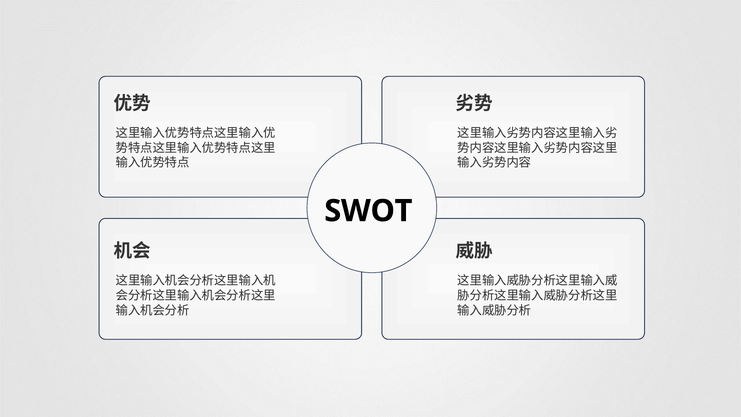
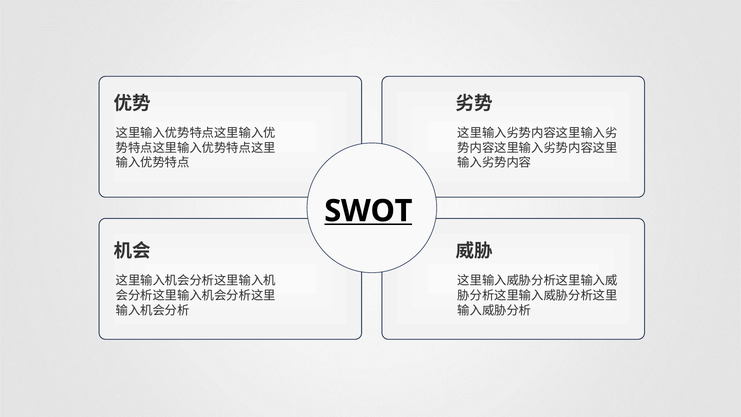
SWOT underline: none -> present
